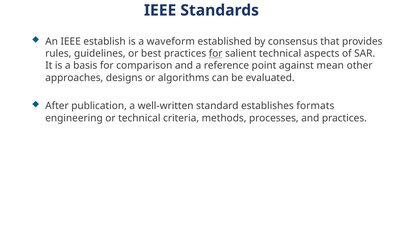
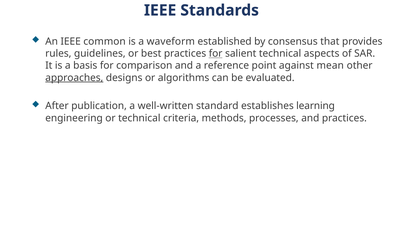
establish: establish -> common
approaches underline: none -> present
formats: formats -> learning
